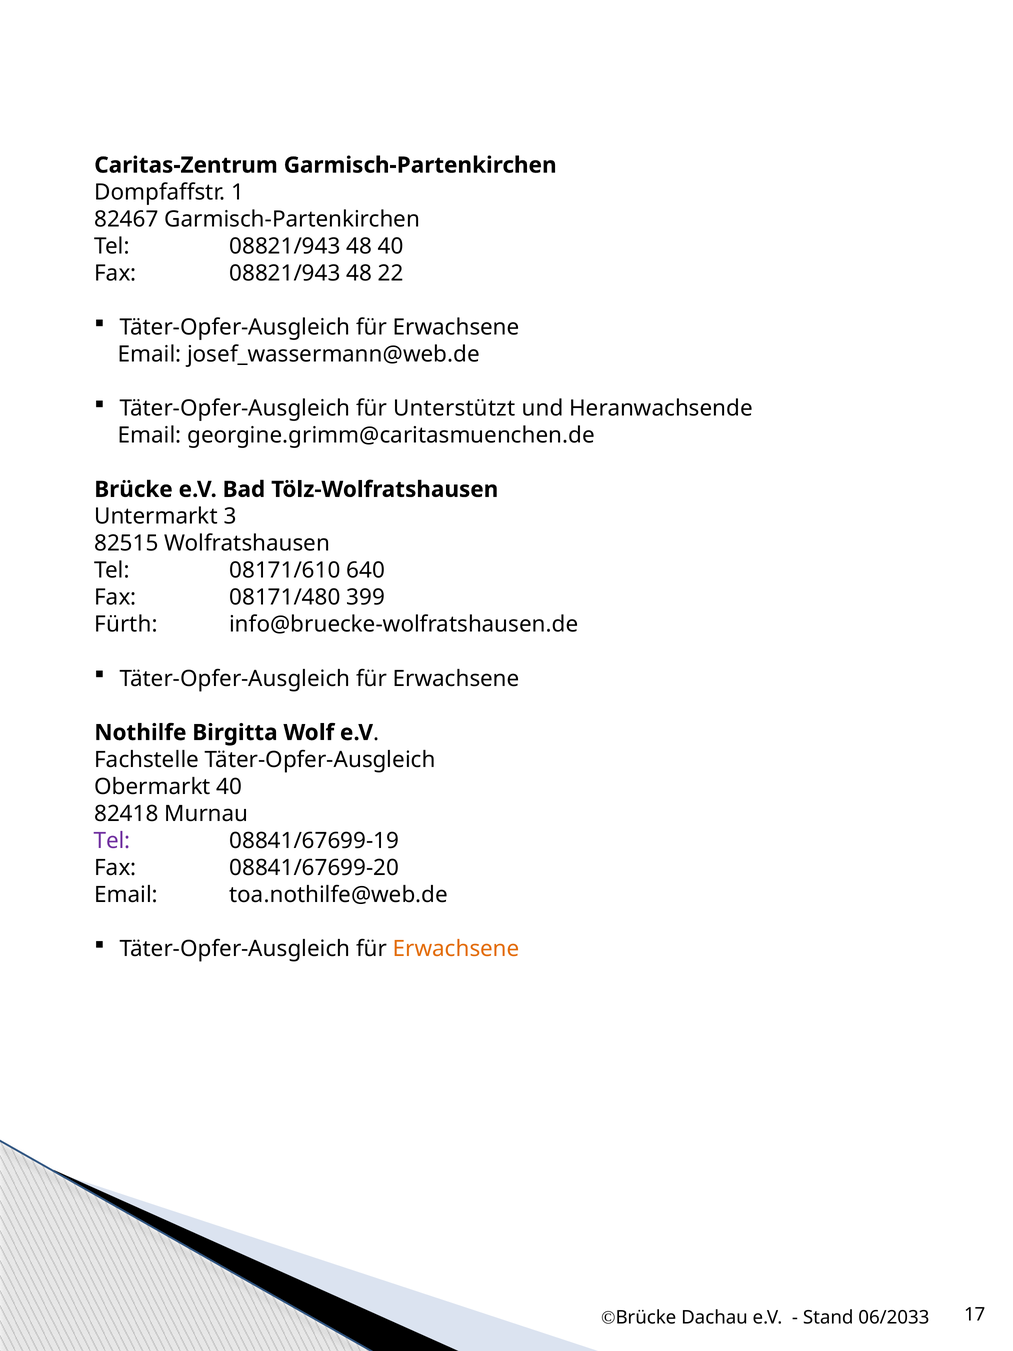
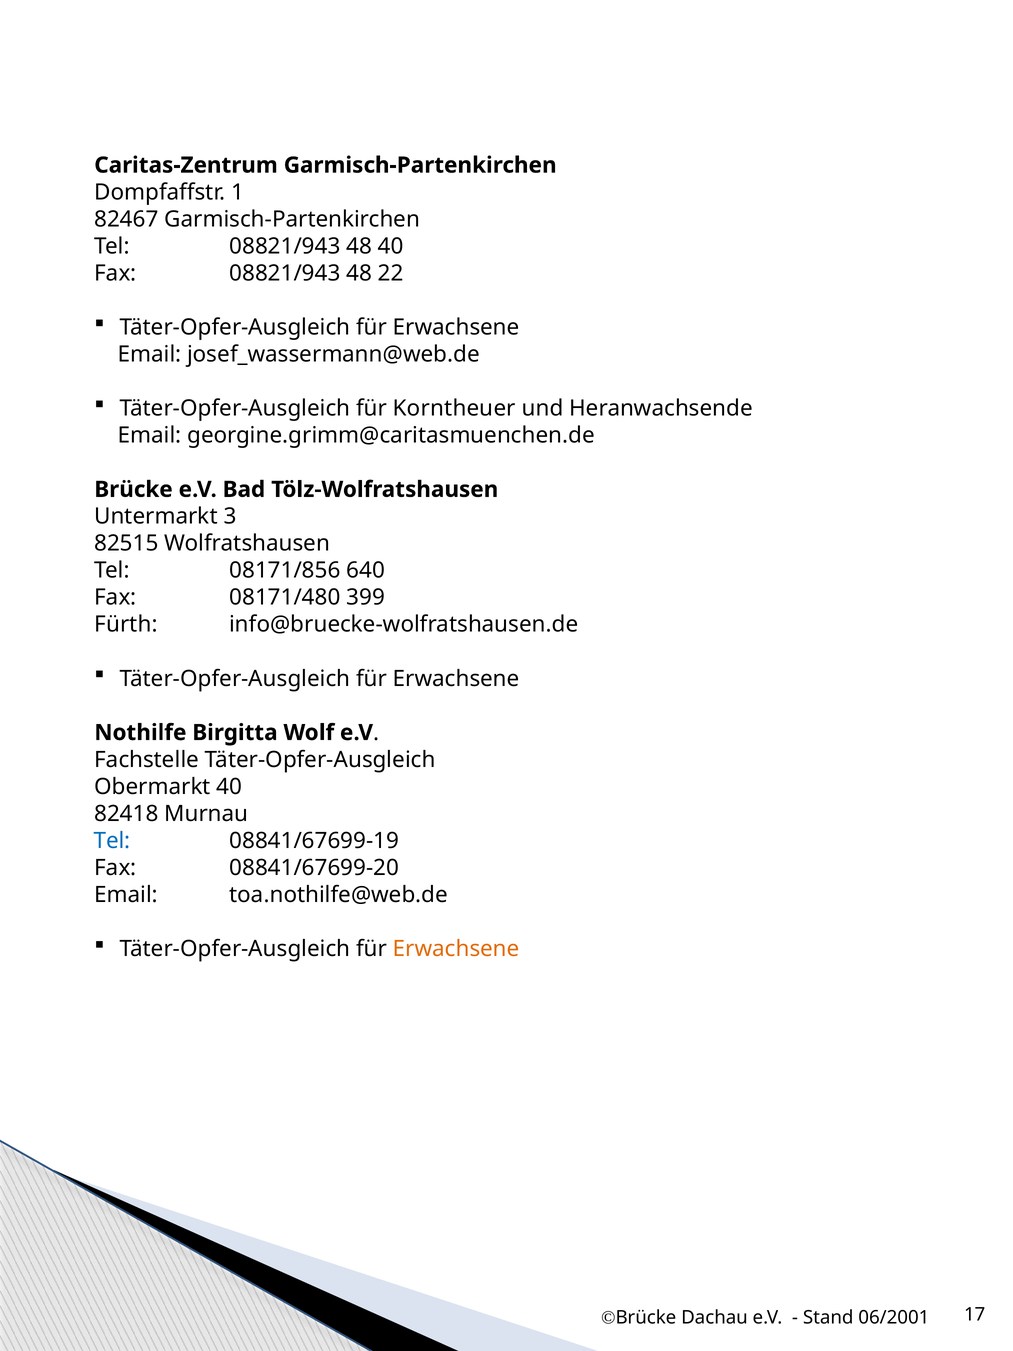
Unterstützt: Unterstützt -> Korntheuer
08171/610: 08171/610 -> 08171/856
Tel at (112, 841) colour: purple -> blue
06/2033: 06/2033 -> 06/2001
